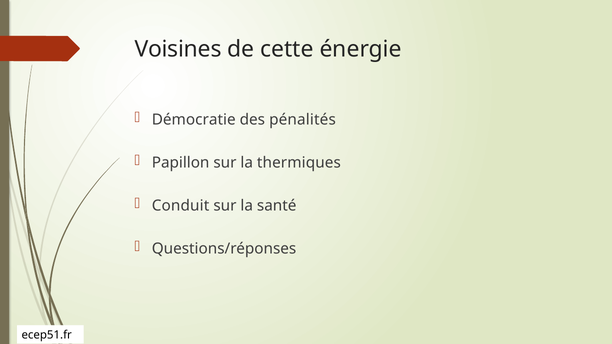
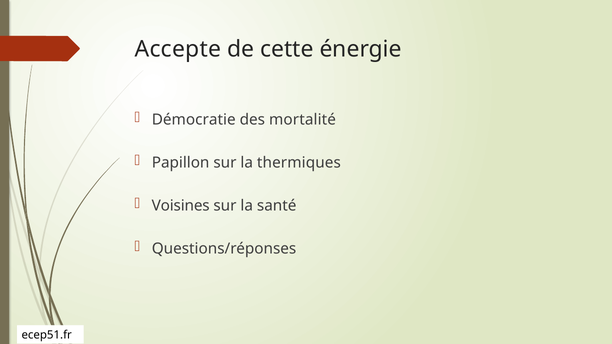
Voisines: Voisines -> Accepte
pénalités: pénalités -> mortalité
Conduit: Conduit -> Voisines
